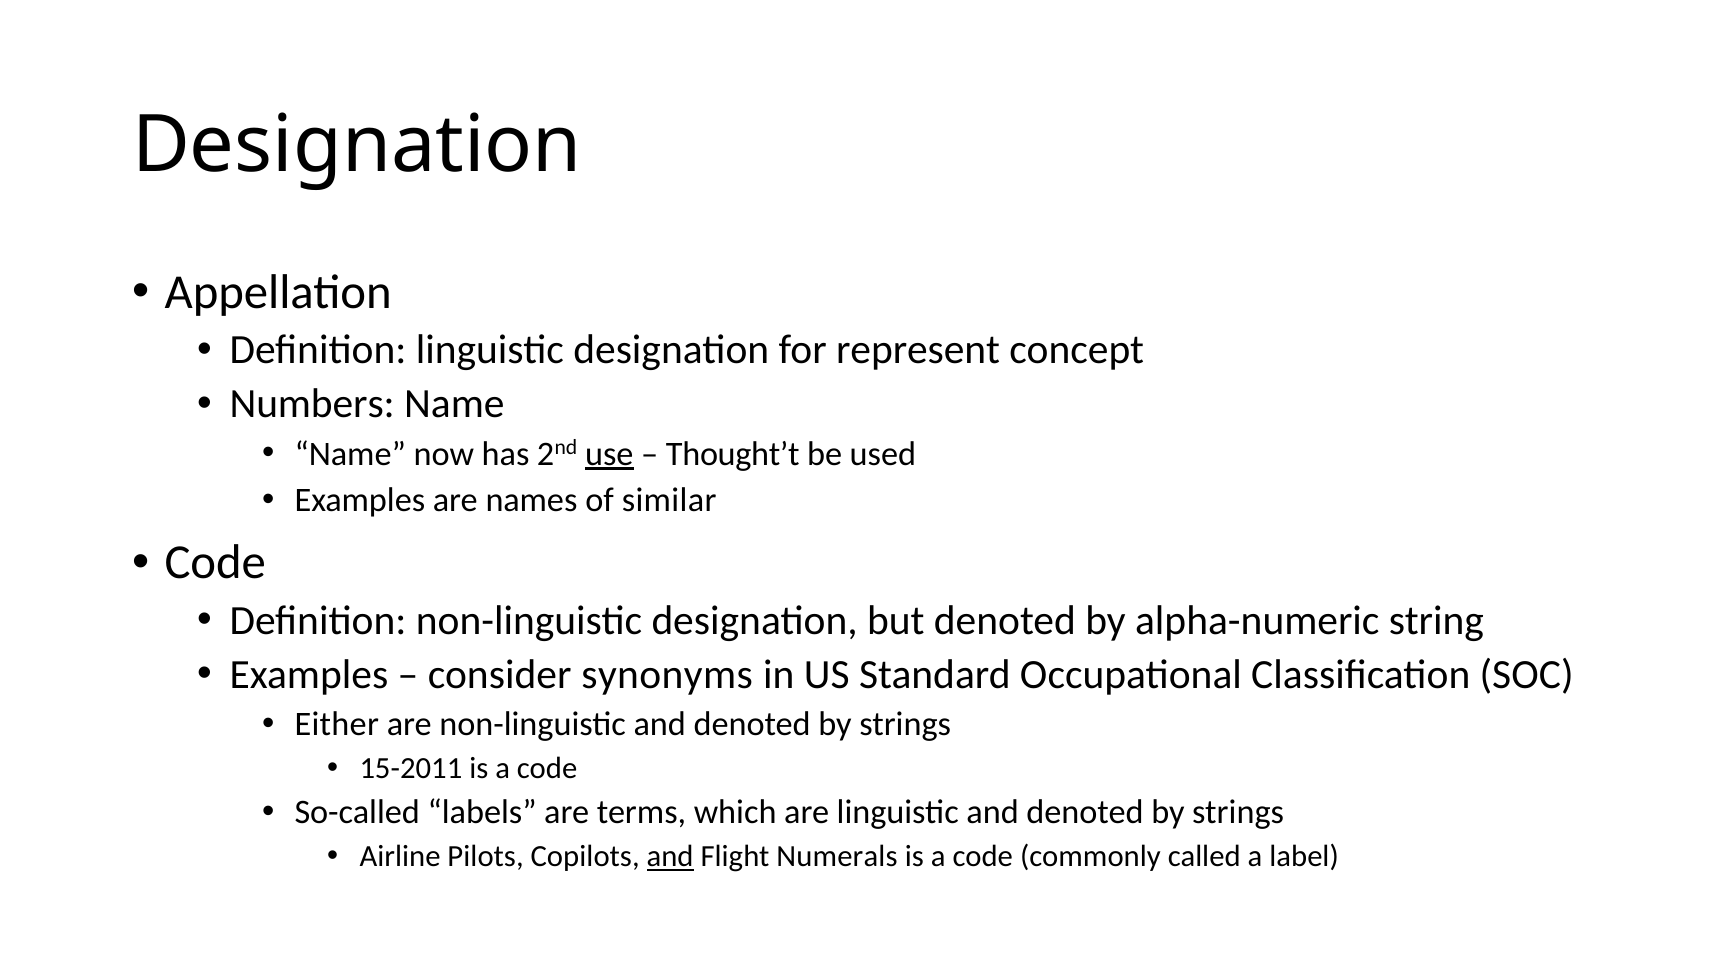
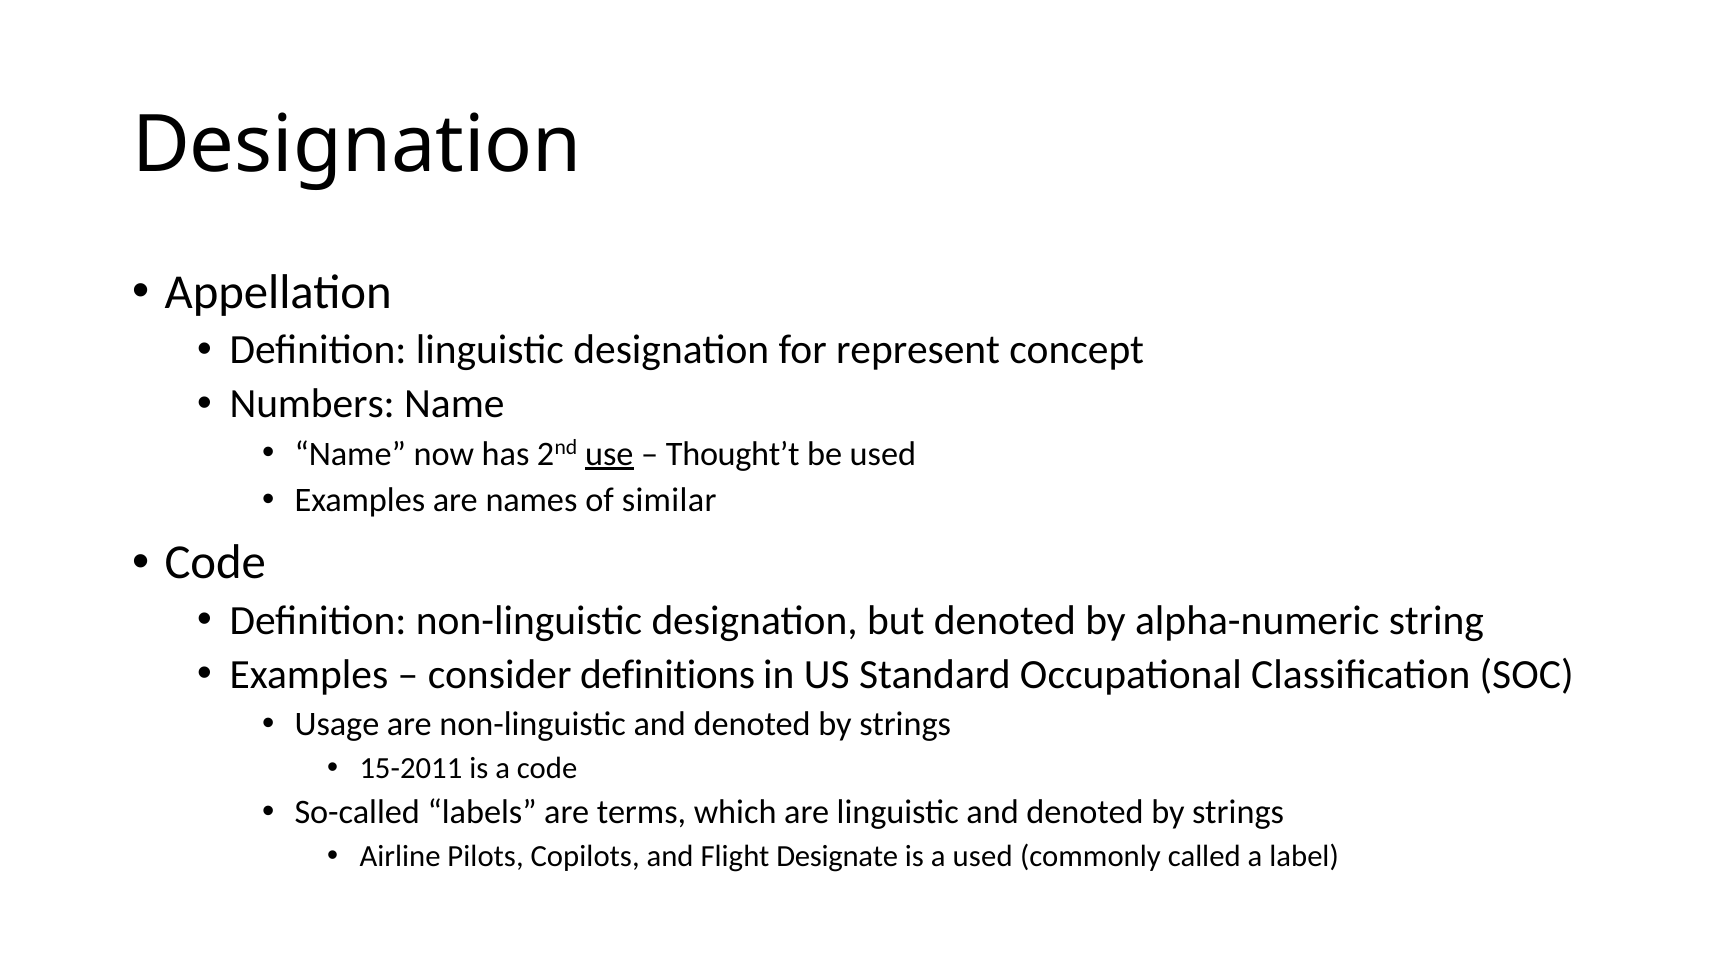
synonyms: synonyms -> definitions
Either: Either -> Usage
and at (670, 857) underline: present -> none
Numerals: Numerals -> Designate
code at (983, 857): code -> used
